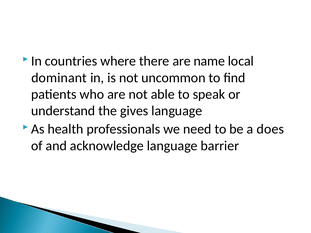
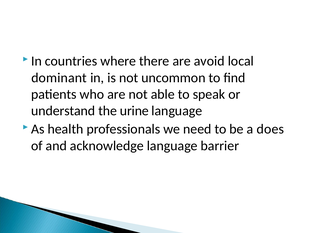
name: name -> avoid
gives: gives -> urine
